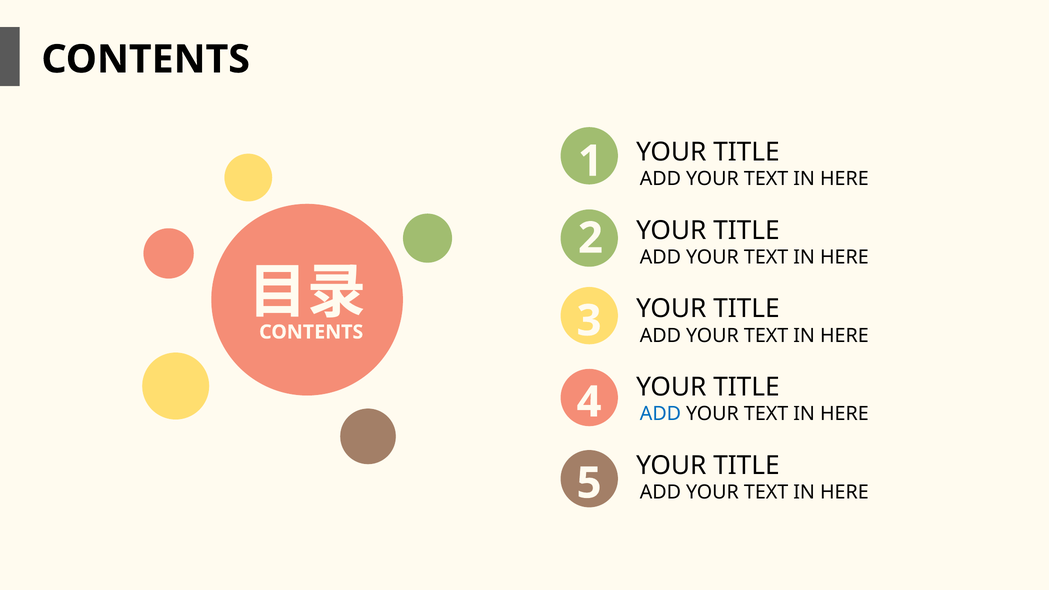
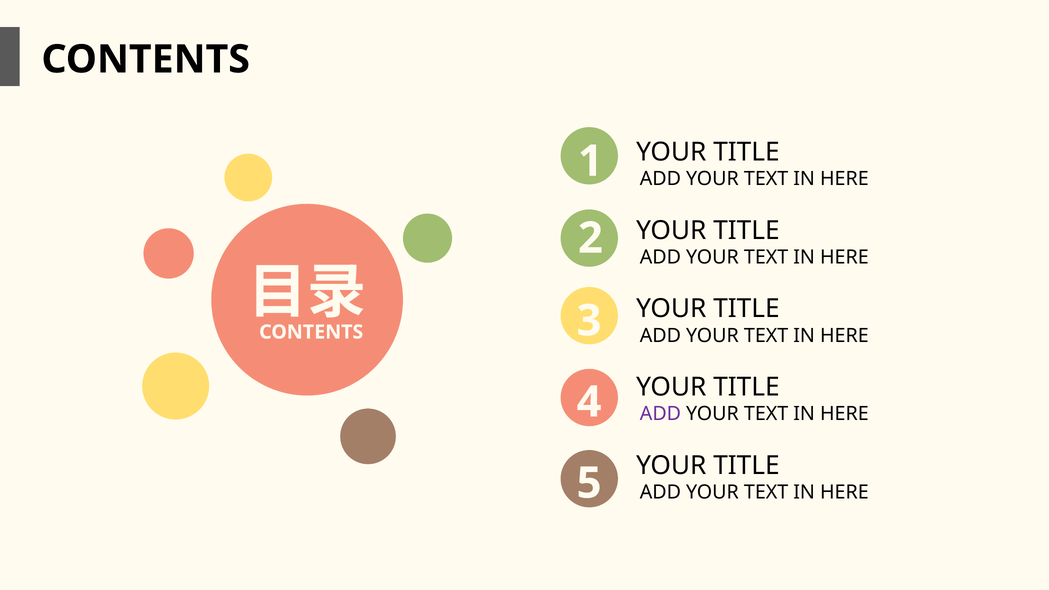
ADD at (660, 414) colour: blue -> purple
